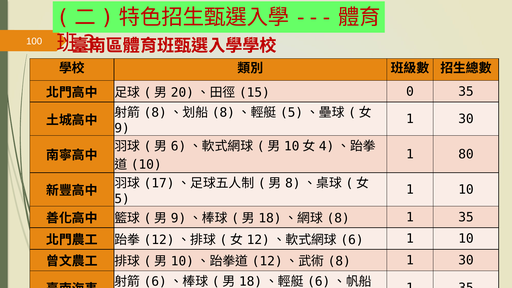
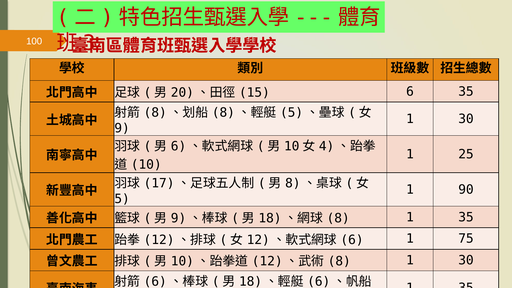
0 at (410, 91): 0 -> 6
80: 80 -> 25
10 at (466, 190): 10 -> 90
10 at (466, 239): 10 -> 75
